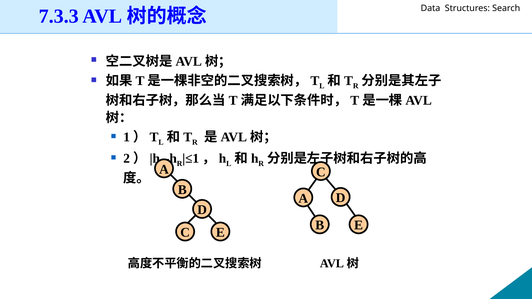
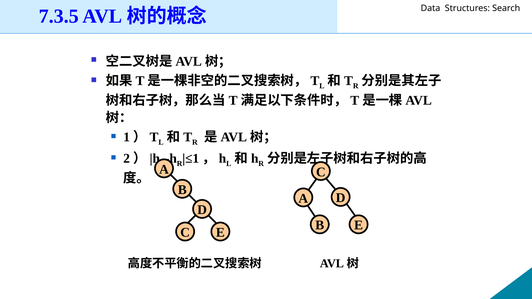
7.3.3: 7.3.3 -> 7.3.5
